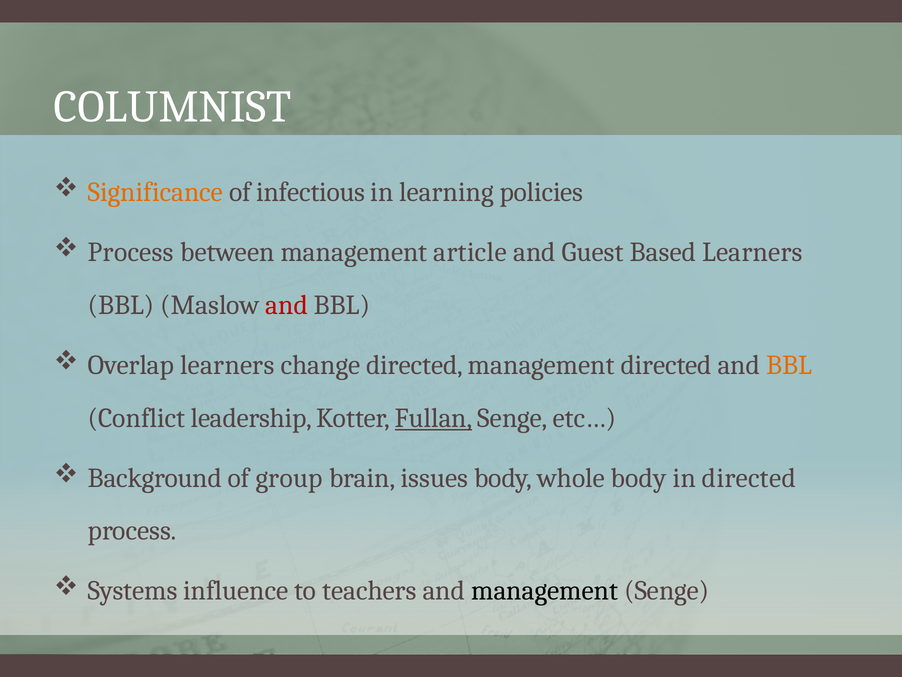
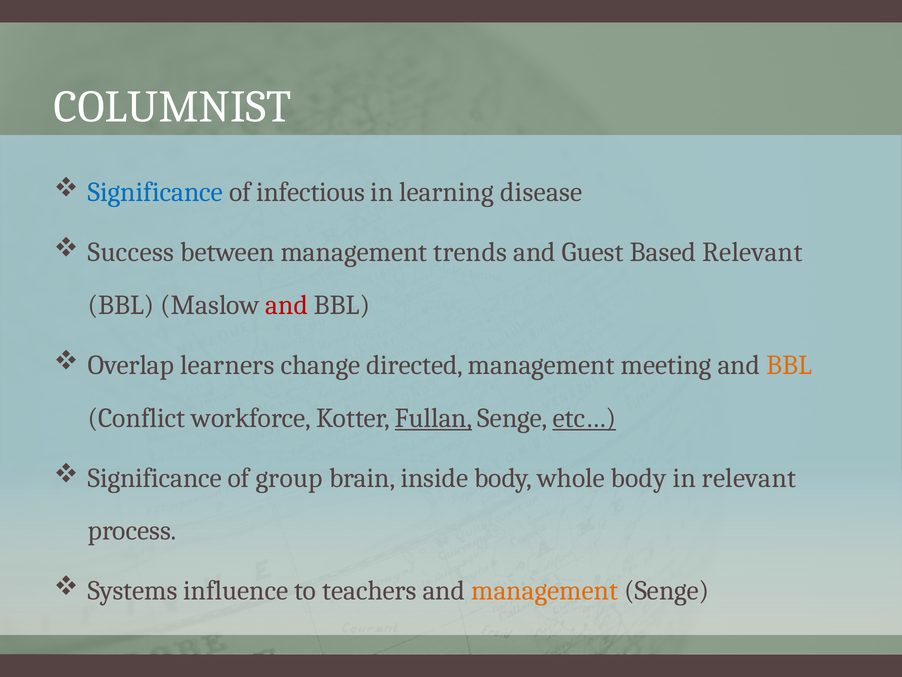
Significance at (155, 192) colour: orange -> blue
policies: policies -> disease
Process at (131, 252): Process -> Success
article: article -> trends
Based Learners: Learners -> Relevant
management directed: directed -> meeting
leadership: leadership -> workforce
etc… underline: none -> present
Background at (155, 478): Background -> Significance
issues: issues -> inside
in directed: directed -> relevant
management at (545, 590) colour: black -> orange
